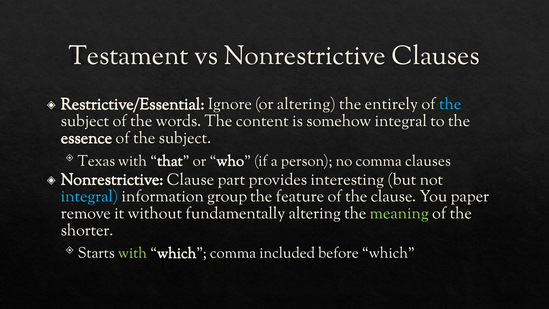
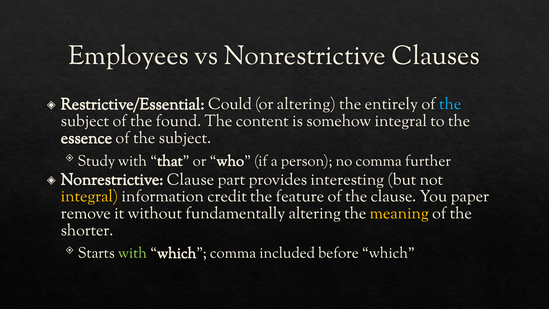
Testament: Testament -> Employees
Ignore: Ignore -> Could
words: words -> found
Texas: Texas -> Study
comma clauses: clauses -> further
integral at (89, 196) colour: light blue -> yellow
group: group -> credit
meaning colour: light green -> yellow
